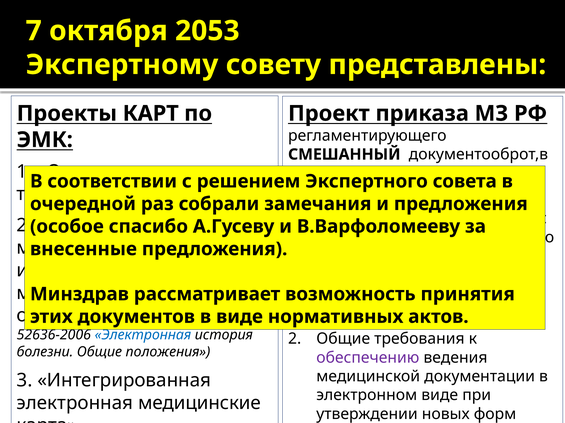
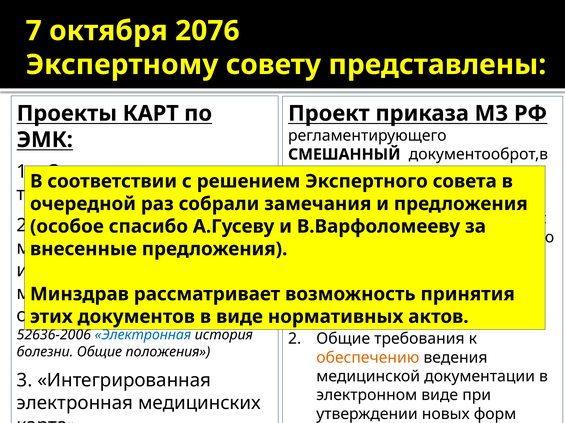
2053: 2053 -> 2076
обеспечению colour: purple -> orange
медицинские: медицинские -> медицинских
